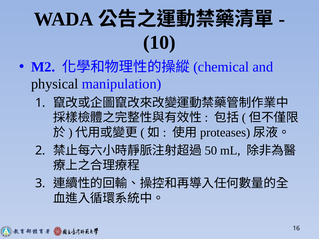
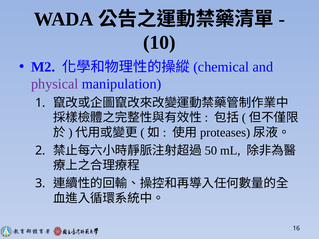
physical colour: black -> purple
